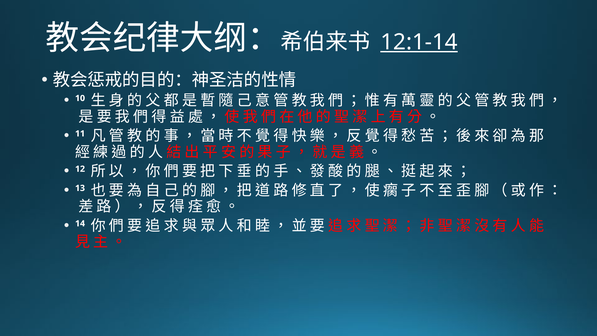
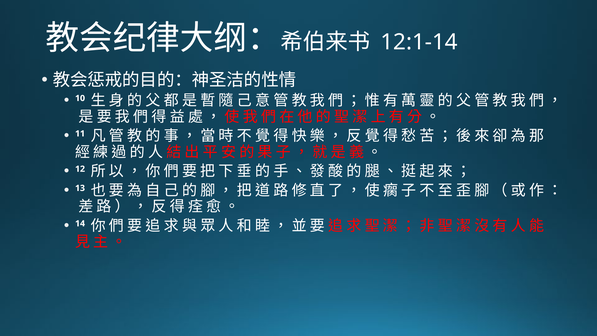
12:1-14 underline: present -> none
